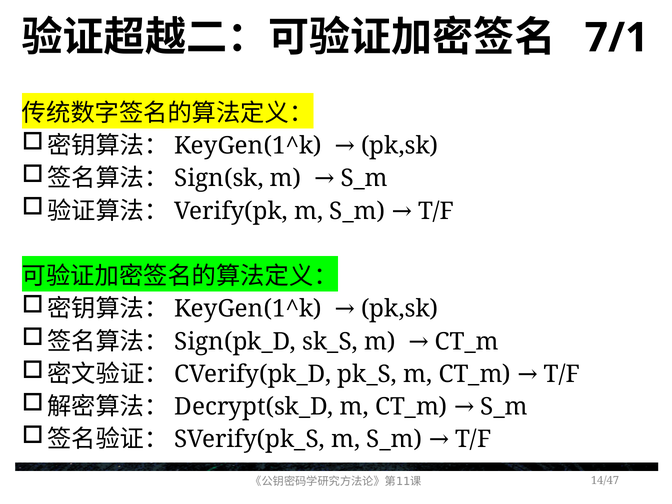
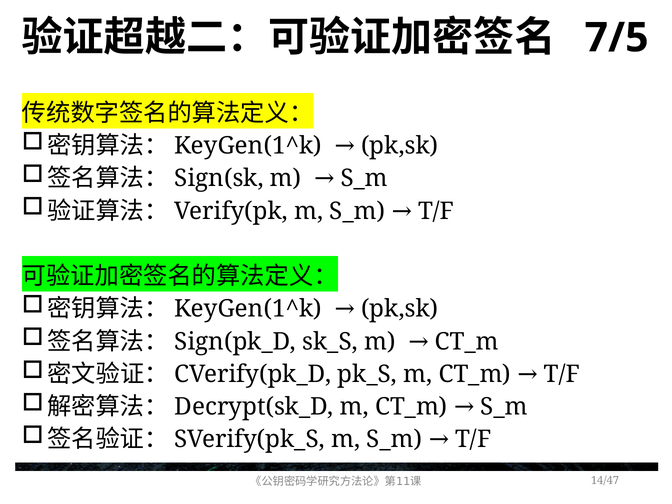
7/1: 7/1 -> 7/5
